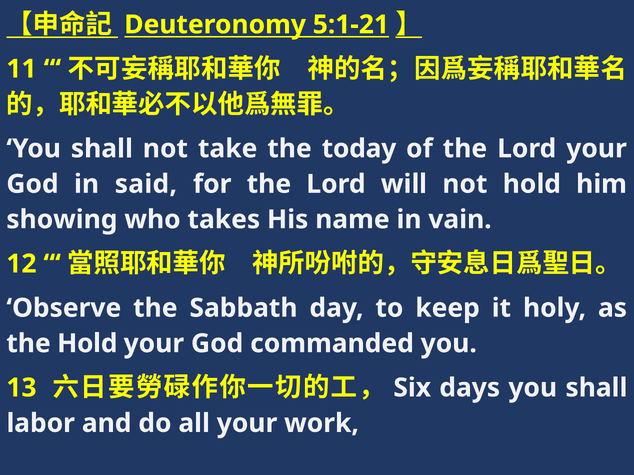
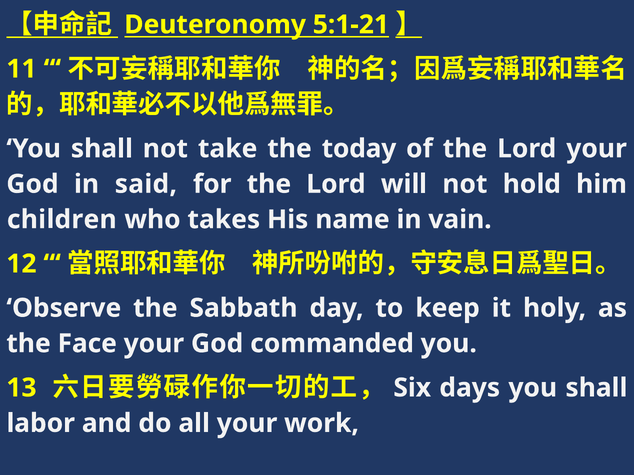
showing: showing -> children
the Hold: Hold -> Face
